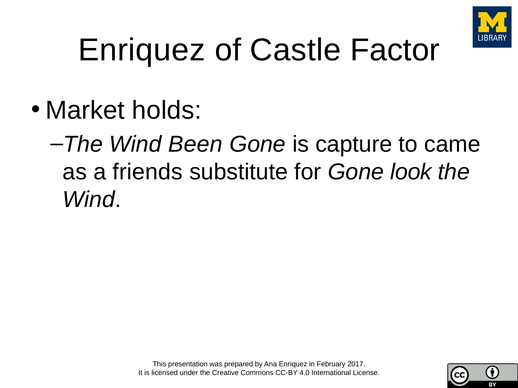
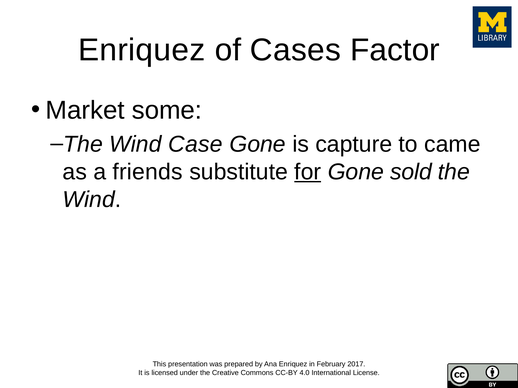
Castle: Castle -> Cases
holds: holds -> some
Been: Been -> Case
for underline: none -> present
look: look -> sold
